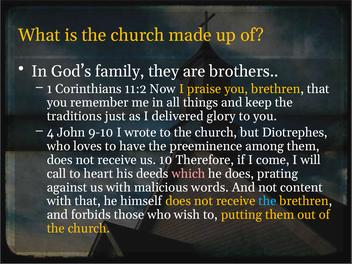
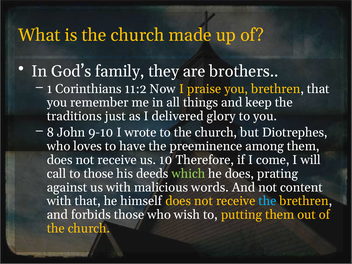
4: 4 -> 8
to heart: heart -> those
which colour: pink -> light green
